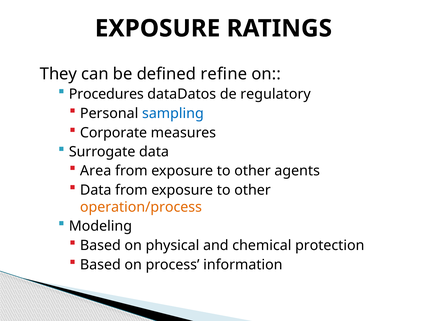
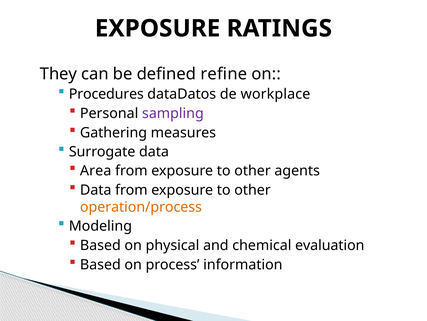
regulatory: regulatory -> workplace
sampling colour: blue -> purple
Corporate: Corporate -> Gathering
protection: protection -> evaluation
